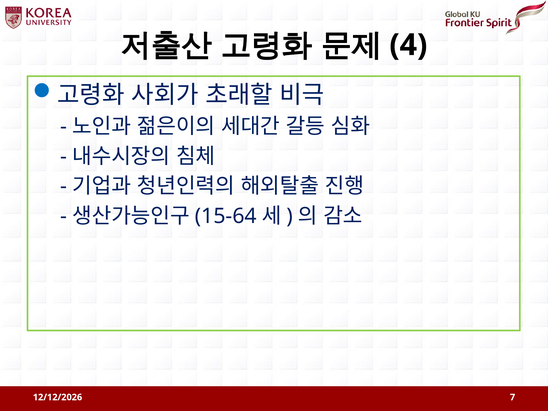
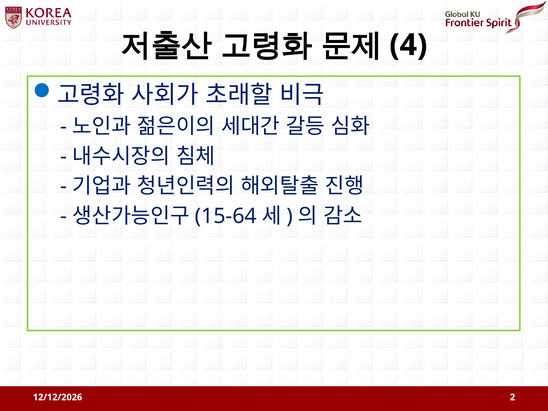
7: 7 -> 2
